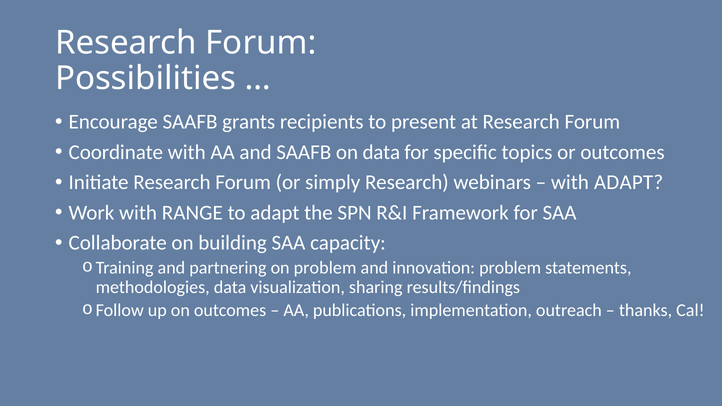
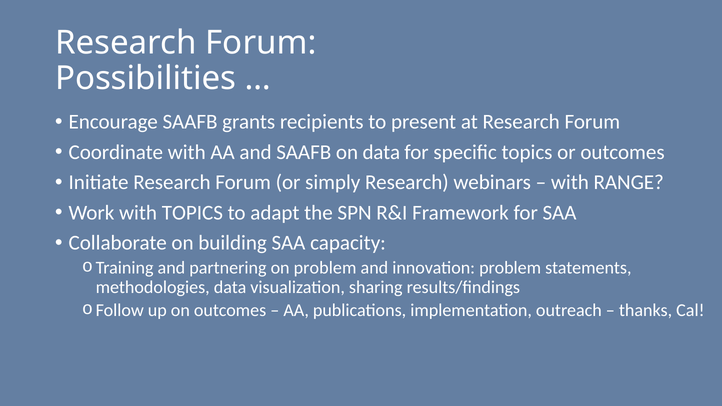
with ADAPT: ADAPT -> RANGE
with RANGE: RANGE -> TOPICS
